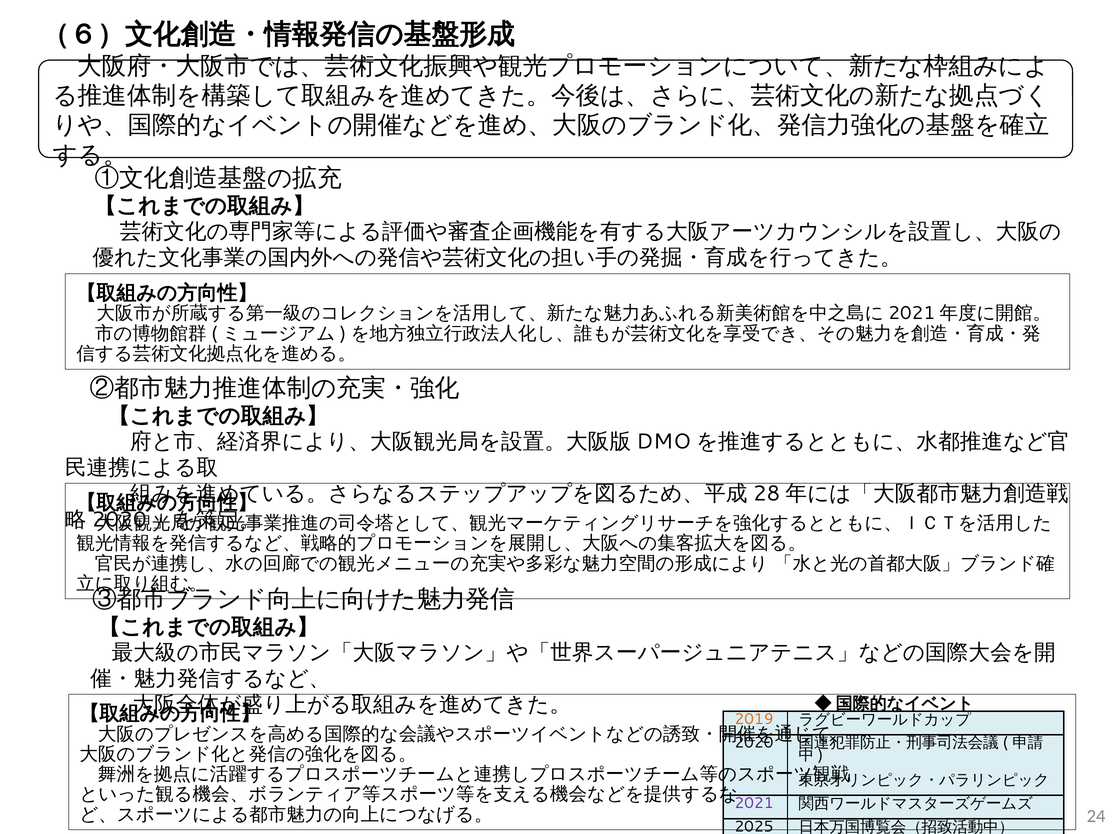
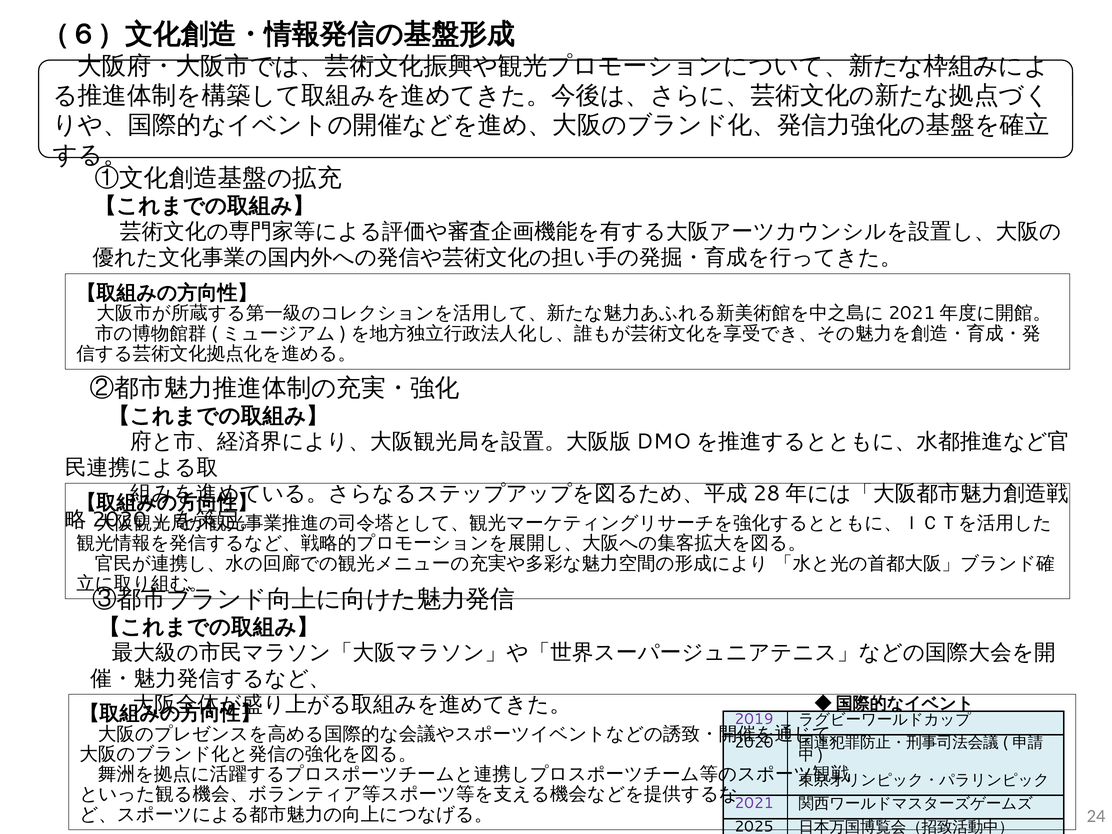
2019 colour: orange -> purple
